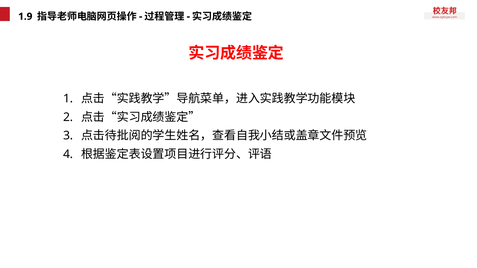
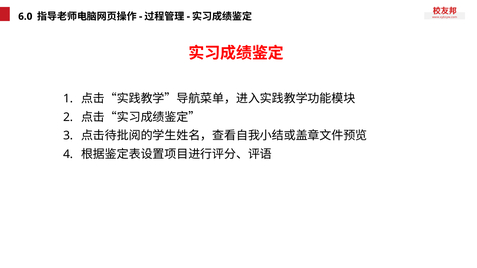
1.9: 1.9 -> 6.0
